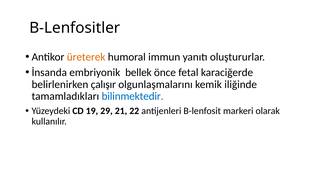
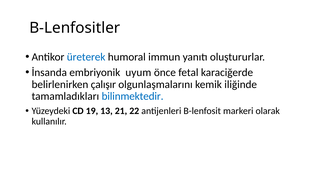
üreterek colour: orange -> blue
bellek: bellek -> uyum
29: 29 -> 13
